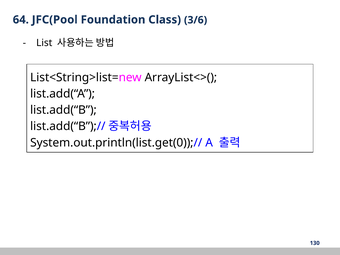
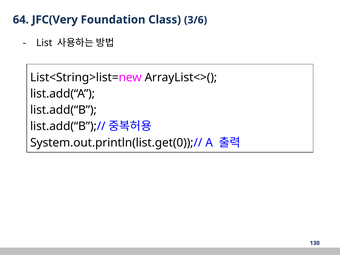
JFC(Pool: JFC(Pool -> JFC(Very
